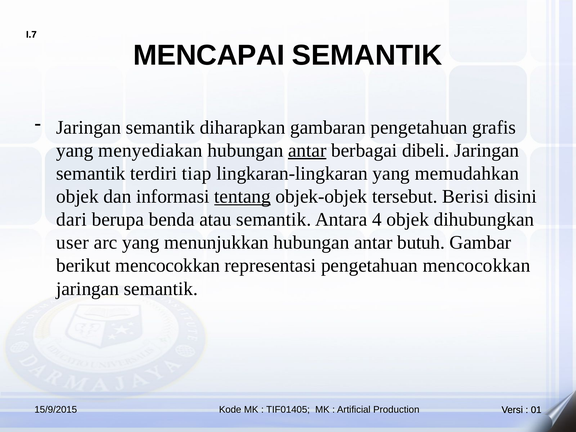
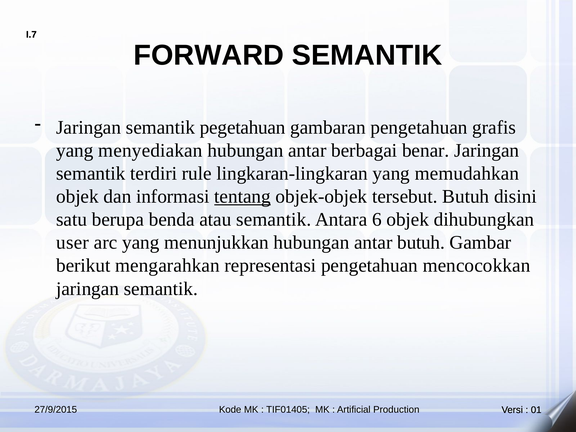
MENCAPAI: MENCAPAI -> FORWARD
diharapkan: diharapkan -> pegetahuan
antar at (307, 150) underline: present -> none
dibeli: dibeli -> benar
tiap: tiap -> rule
tersebut Berisi: Berisi -> Butuh
dari: dari -> satu
4: 4 -> 6
berikut mencocokkan: mencocokkan -> mengarahkan
15/9/2015: 15/9/2015 -> 27/9/2015
